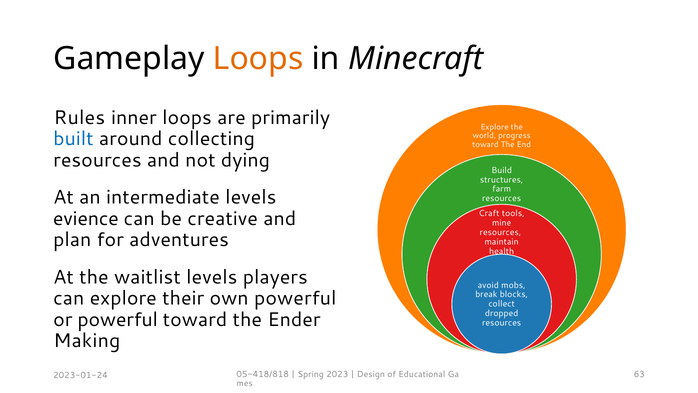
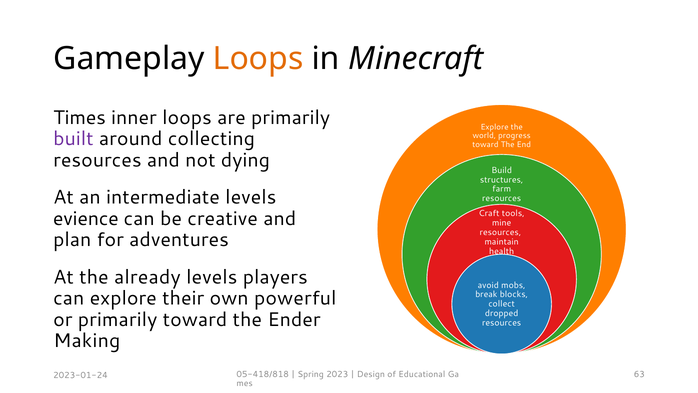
Rules: Rules -> Times
built colour: blue -> purple
waitlist: waitlist -> already
or powerful: powerful -> primarily
